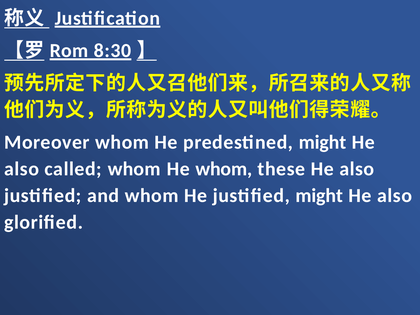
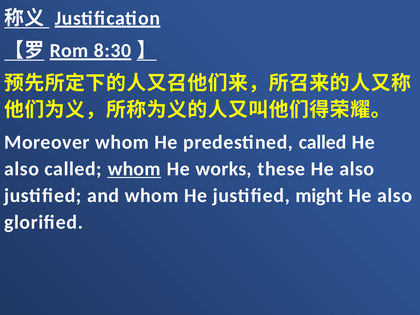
predestined might: might -> called
whom at (134, 169) underline: none -> present
He whom: whom -> works
